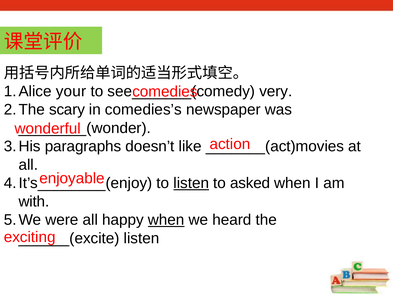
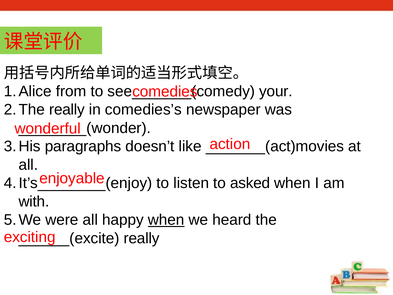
your: your -> from
very: very -> your
scary at (67, 110): scary -> really
listen at (191, 183) underline: present -> none
listen at (141, 238): listen -> really
